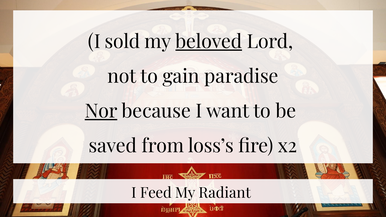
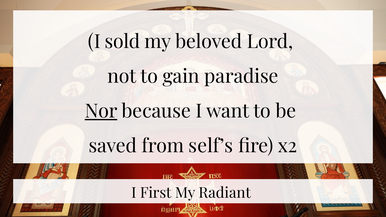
beloved underline: present -> none
loss’s: loss’s -> self’s
Feed: Feed -> First
